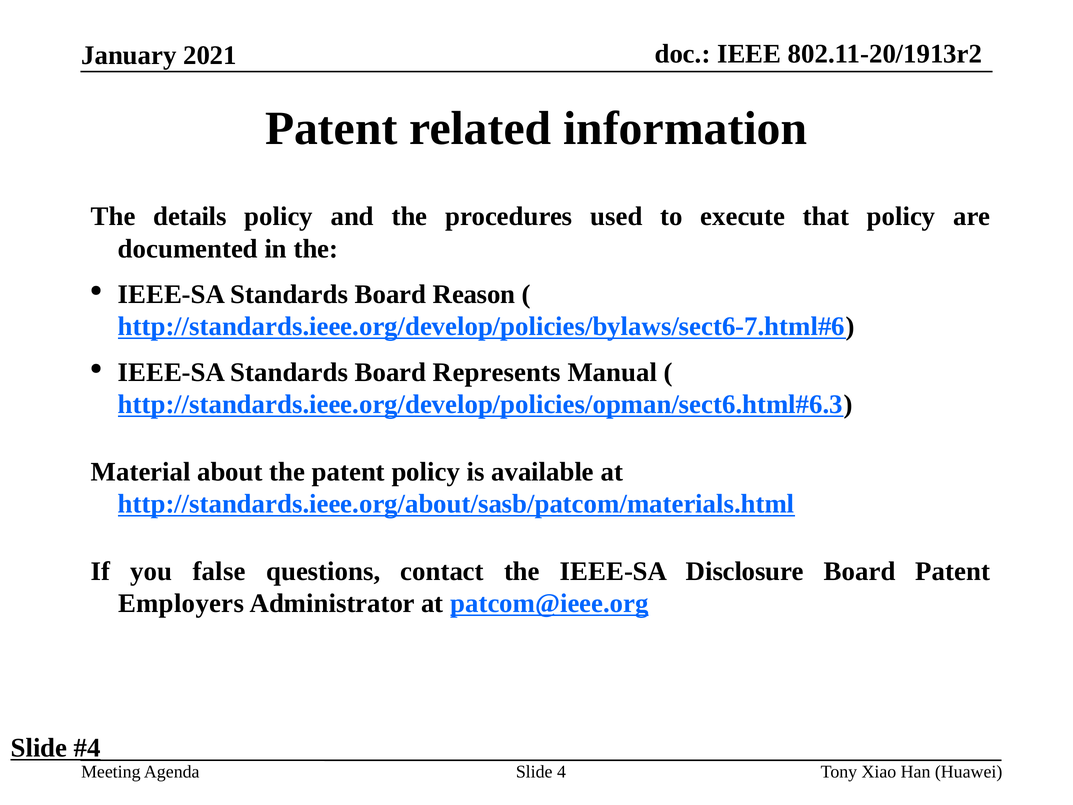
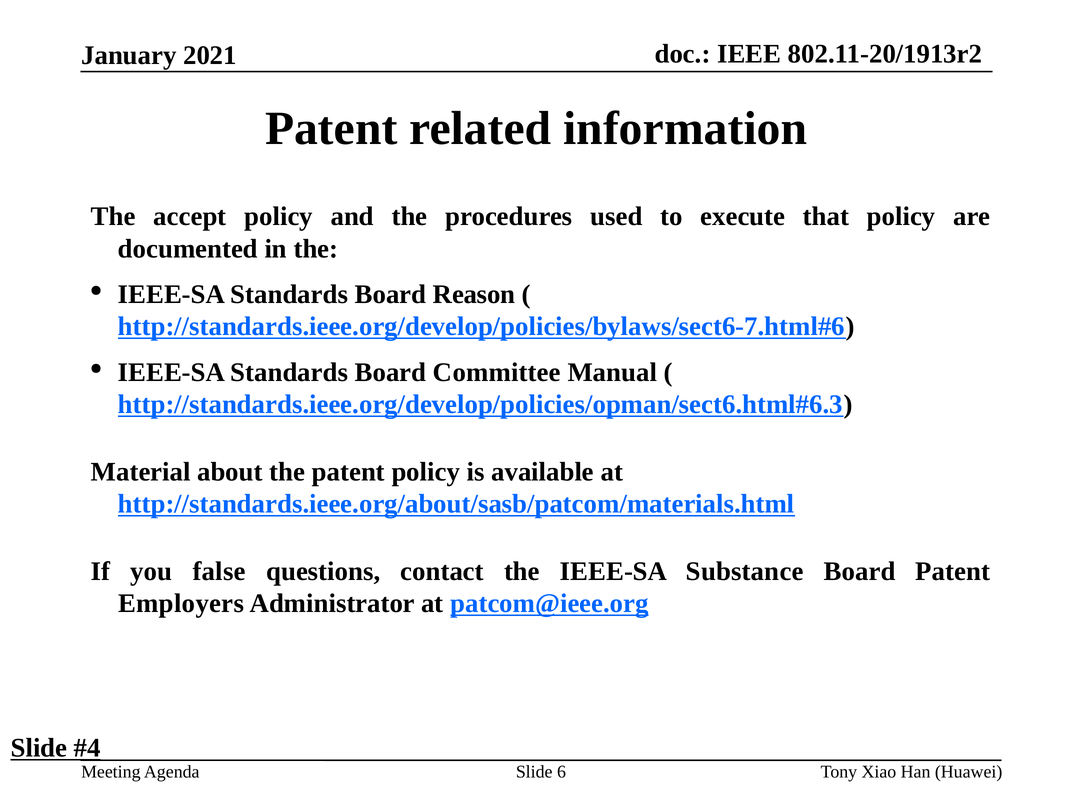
details: details -> accept
Represents: Represents -> Committee
Disclosure: Disclosure -> Substance
4: 4 -> 6
